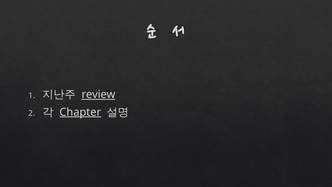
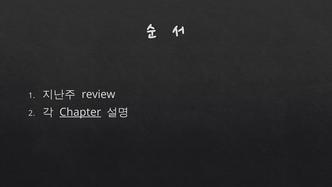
review underline: present -> none
